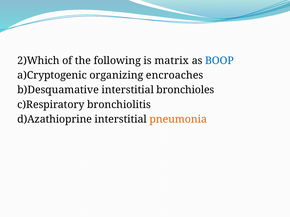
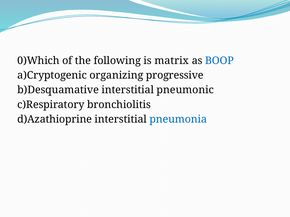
2)Which: 2)Which -> 0)Which
encroaches: encroaches -> progressive
bronchioles: bronchioles -> pneumonic
pneumonia colour: orange -> blue
